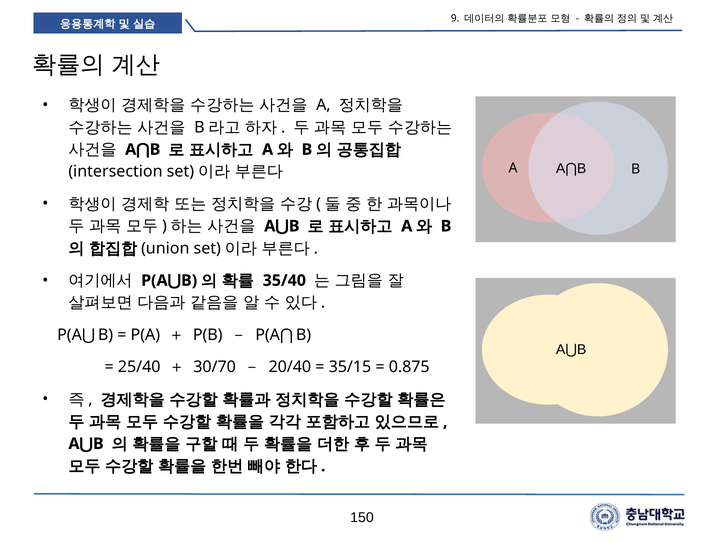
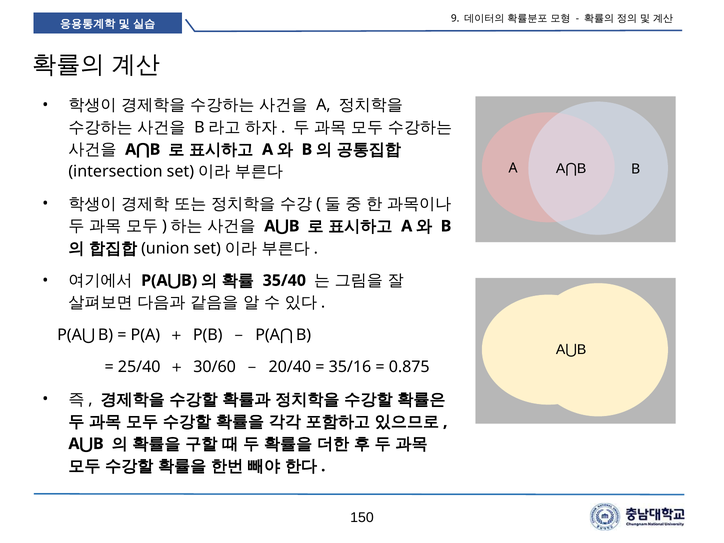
30/70: 30/70 -> 30/60
35/15: 35/15 -> 35/16
